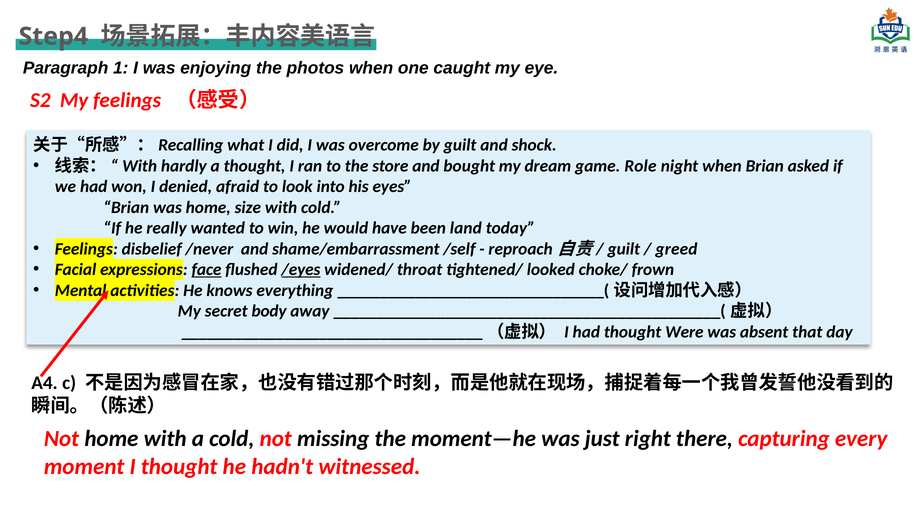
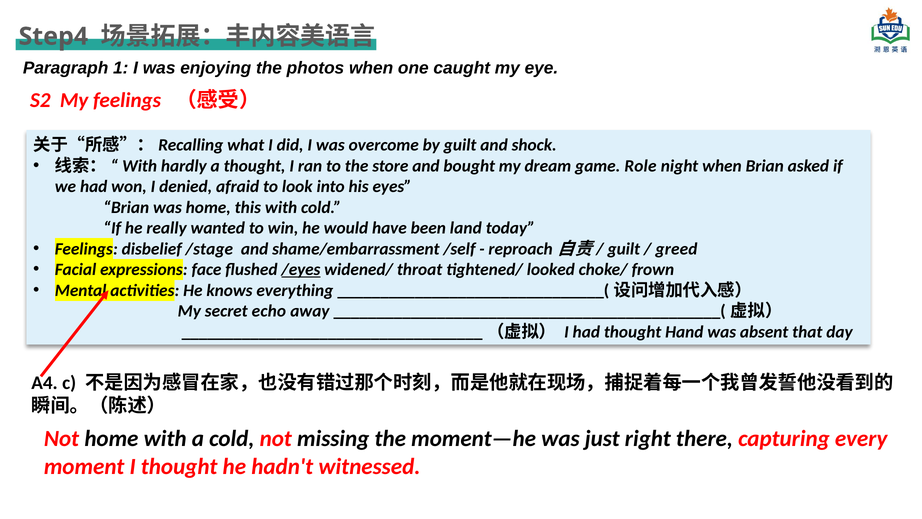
size: size -> this
/never: /never -> /stage
face underline: present -> none
body: body -> echo
Were: Were -> Hand
